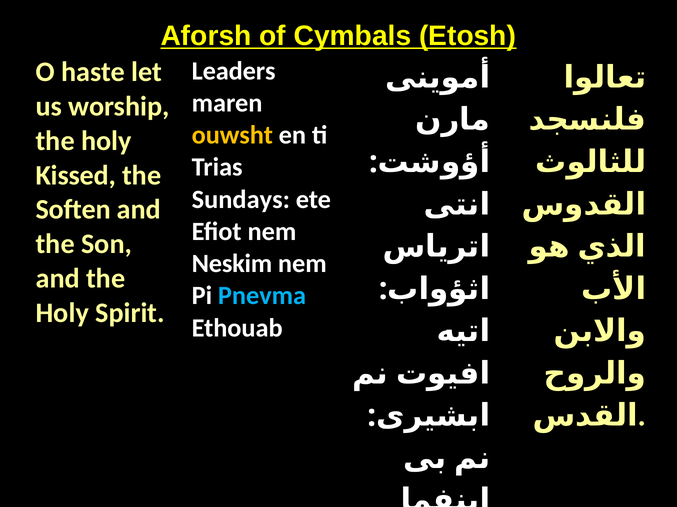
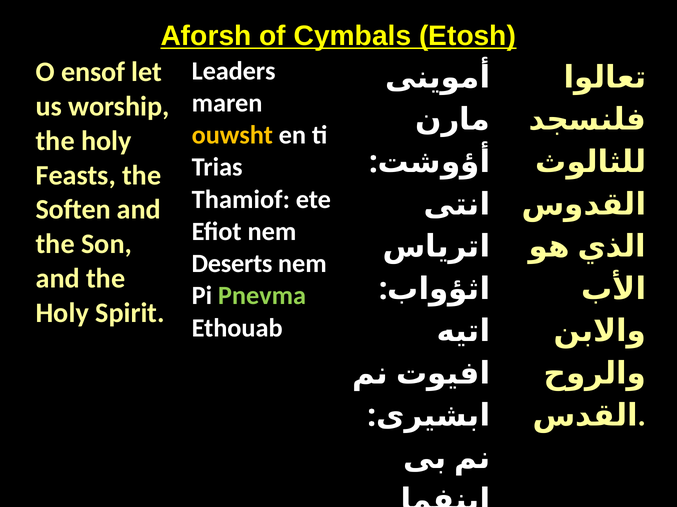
haste: haste -> ensof
Kissed: Kissed -> Feasts
Sundays: Sundays -> Thamiof
Neskim: Neskim -> Deserts
Pnevma colour: light blue -> light green
